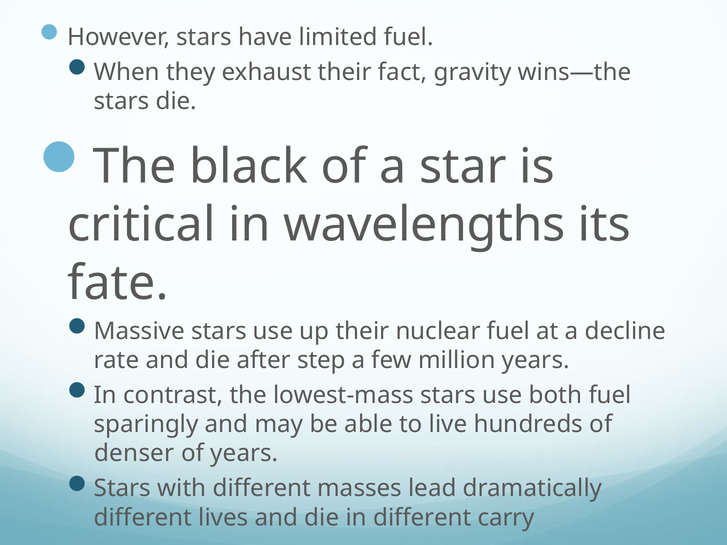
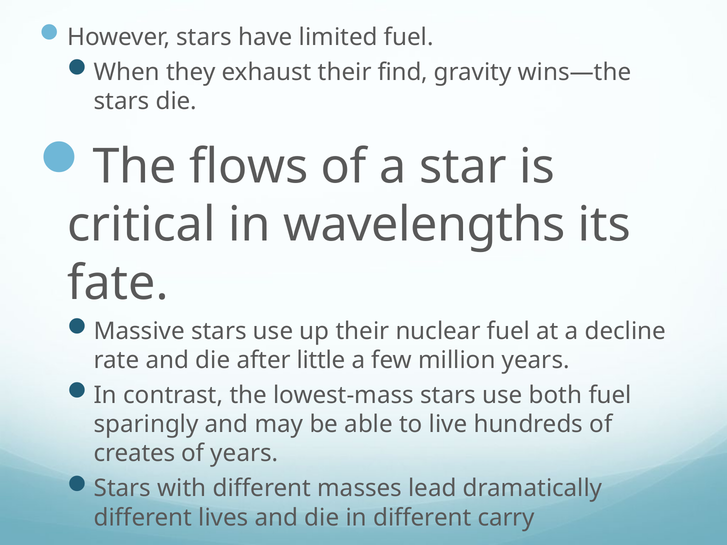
fact: fact -> find
black: black -> flows
step: step -> little
denser: denser -> creates
